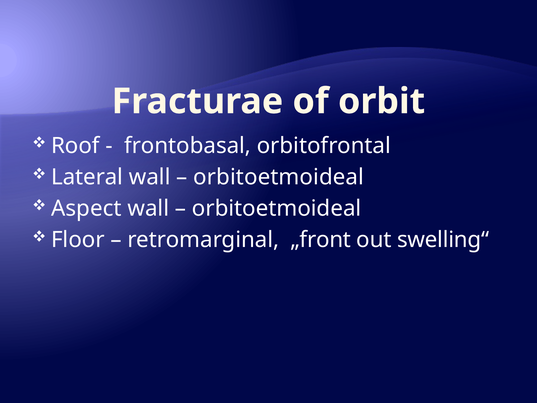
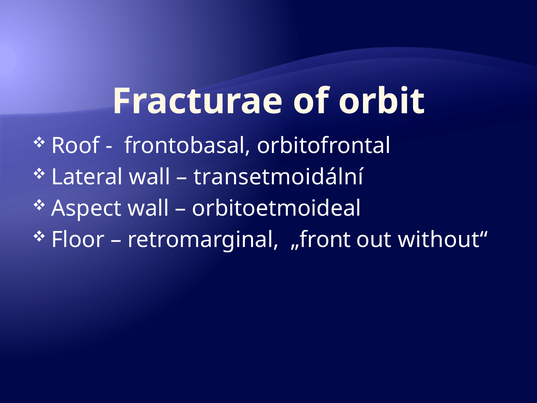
orbitoetmoideal at (279, 177): orbitoetmoideal -> transetmoidální
swelling“: swelling“ -> without“
